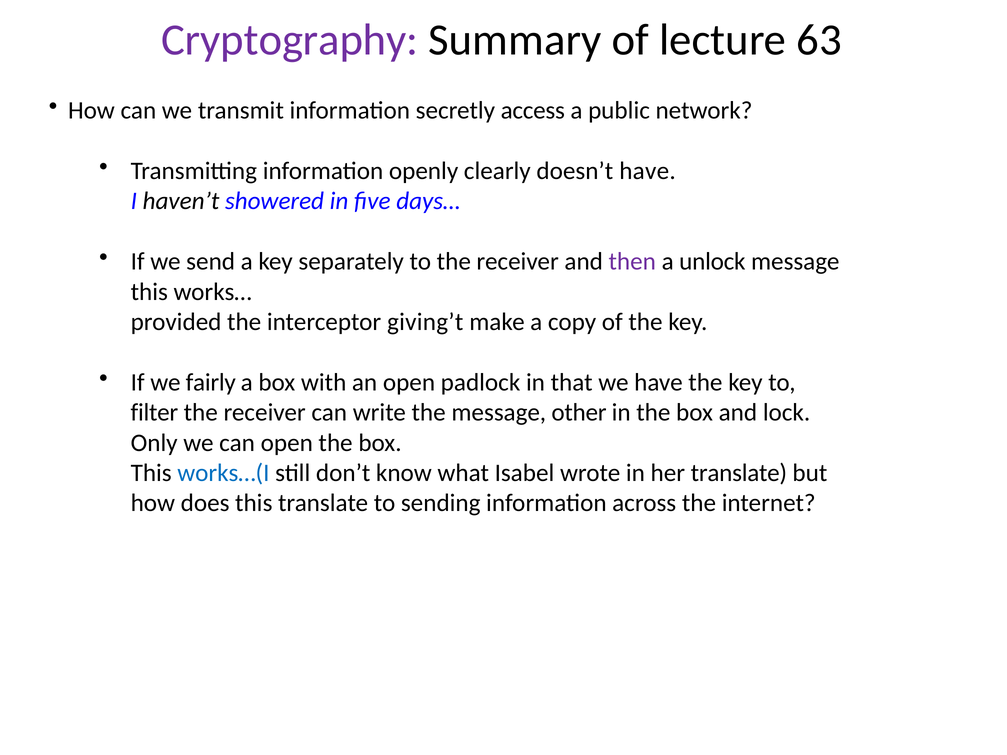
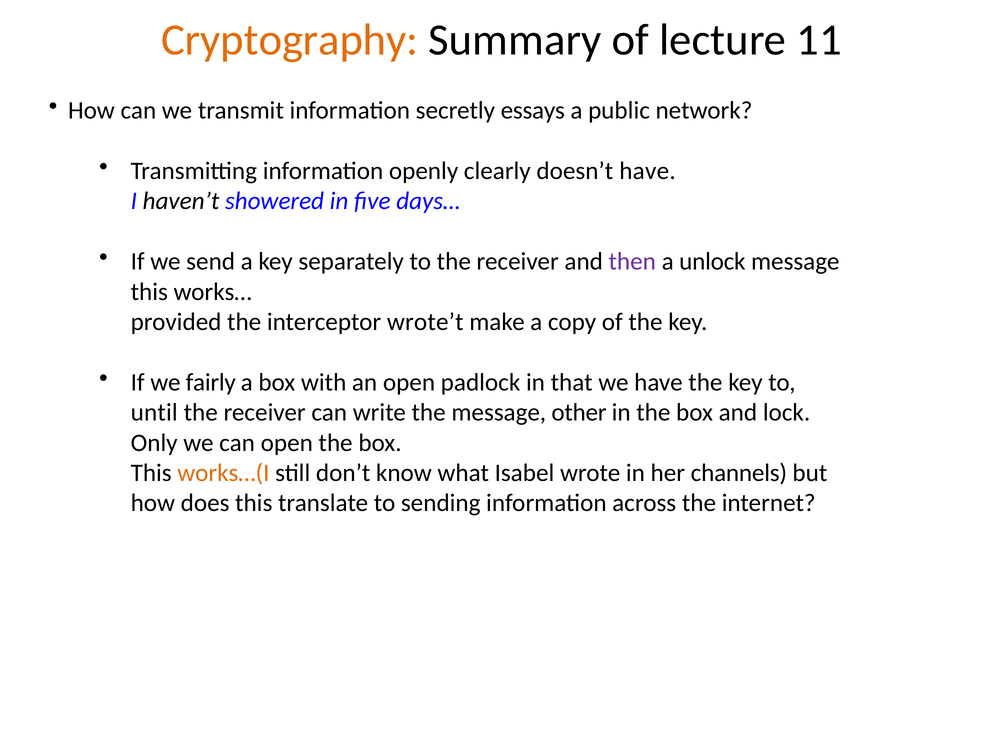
Cryptography colour: purple -> orange
63: 63 -> 11
access: access -> essays
giving’t: giving’t -> wrote’t
filter: filter -> until
works…(I colour: blue -> orange
her translate: translate -> channels
